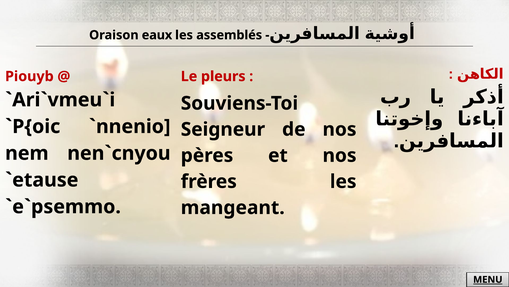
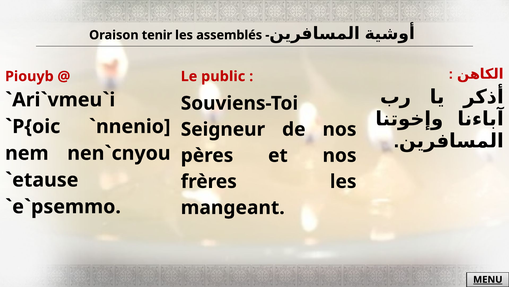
eaux: eaux -> tenir
pleurs: pleurs -> public
